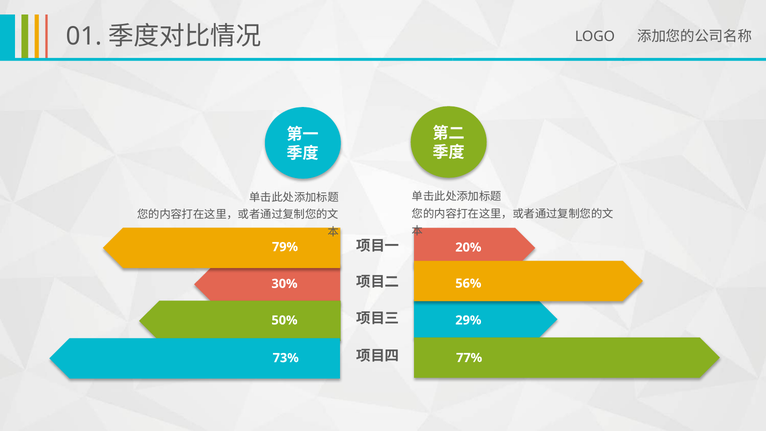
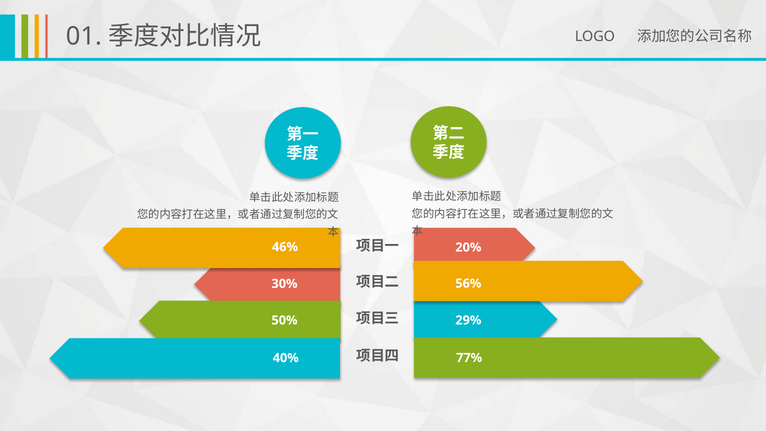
79%: 79% -> 46%
73%: 73% -> 40%
